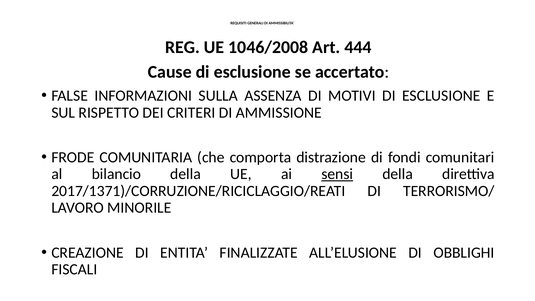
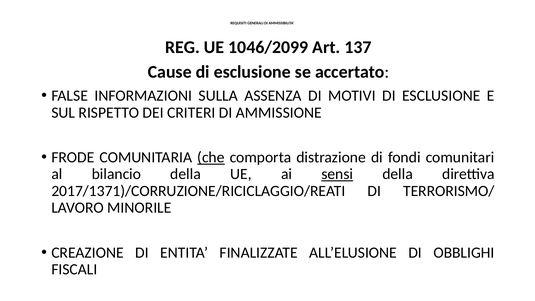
1046/2008: 1046/2008 -> 1046/2099
444: 444 -> 137
che underline: none -> present
